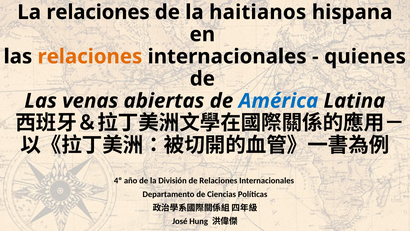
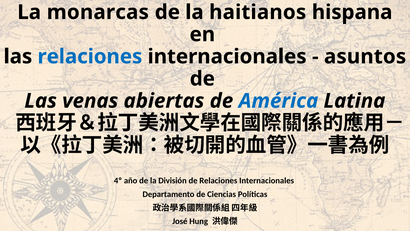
La relaciones: relaciones -> monarcas
relaciones at (90, 56) colour: orange -> blue
quienes: quienes -> asuntos
